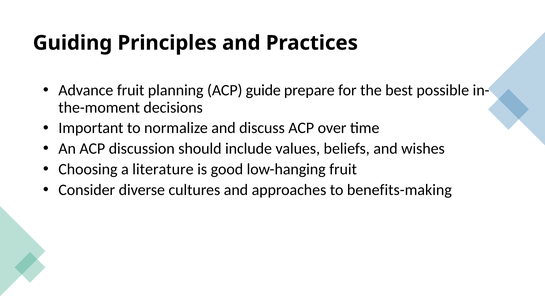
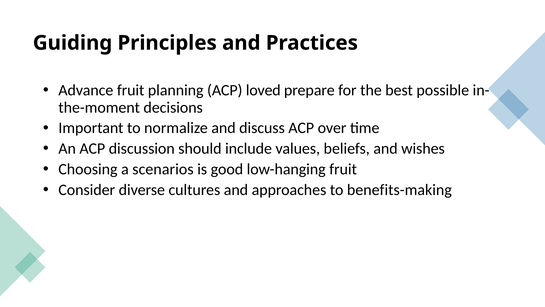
guide: guide -> loved
literature: literature -> scenarios
